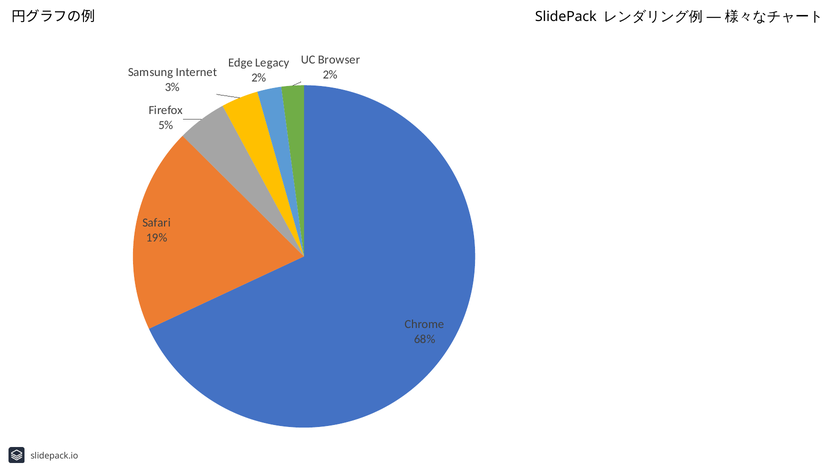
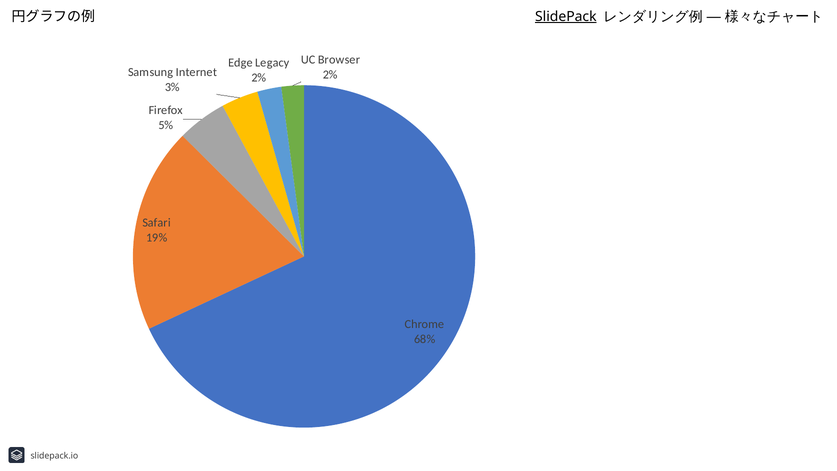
SlidePack underline: none -> present
